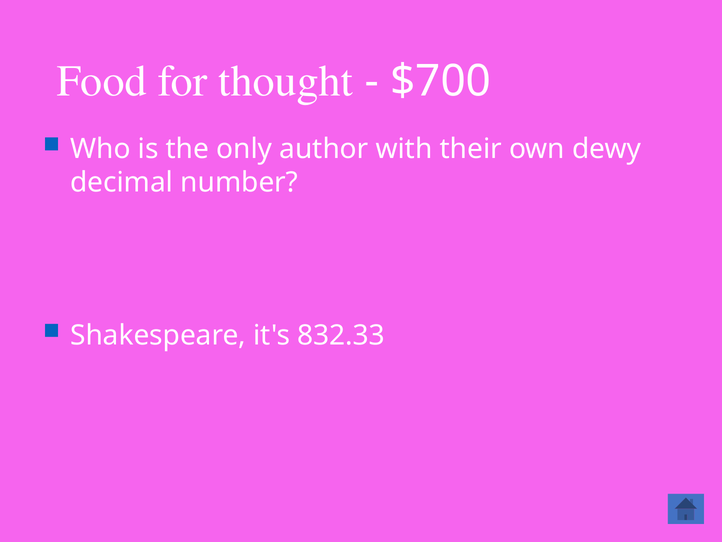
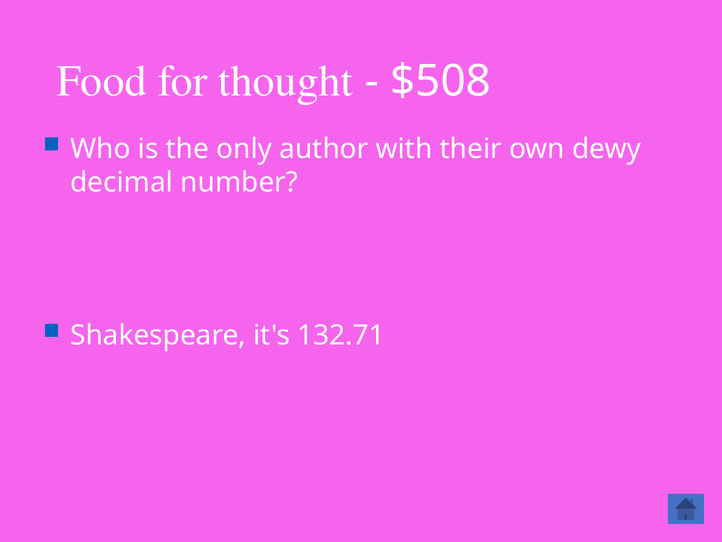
$700: $700 -> $508
832.33: 832.33 -> 132.71
